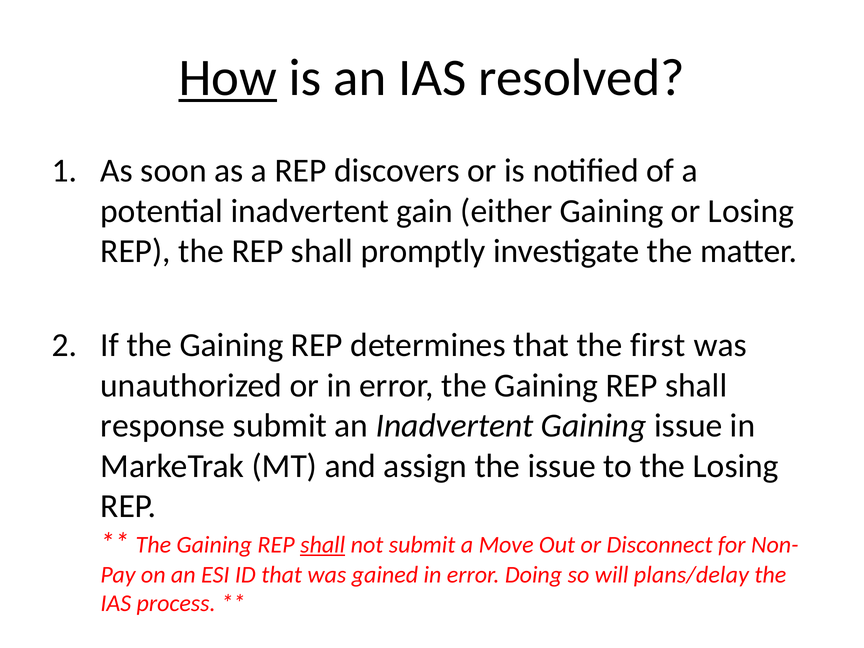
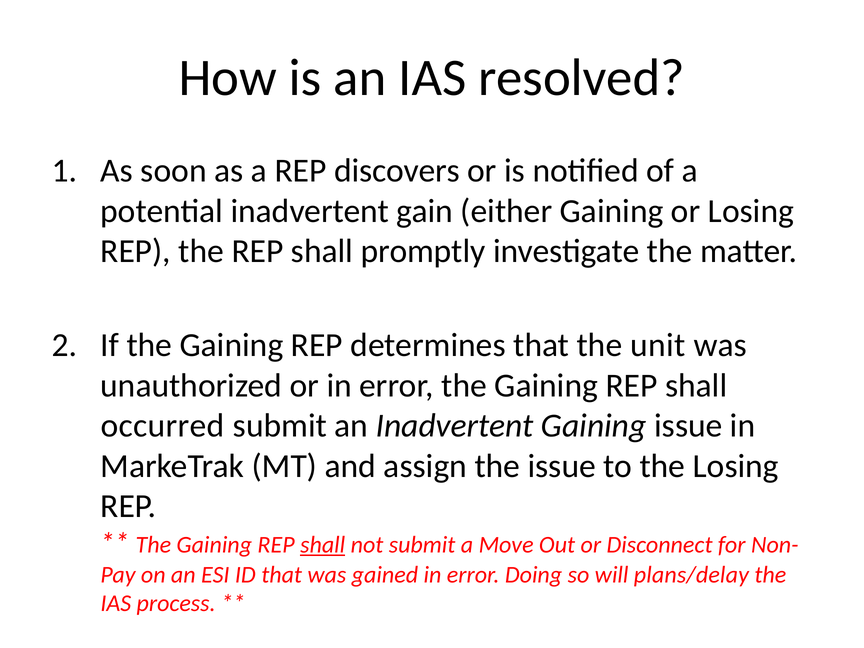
How underline: present -> none
first: first -> unit
response: response -> occurred
